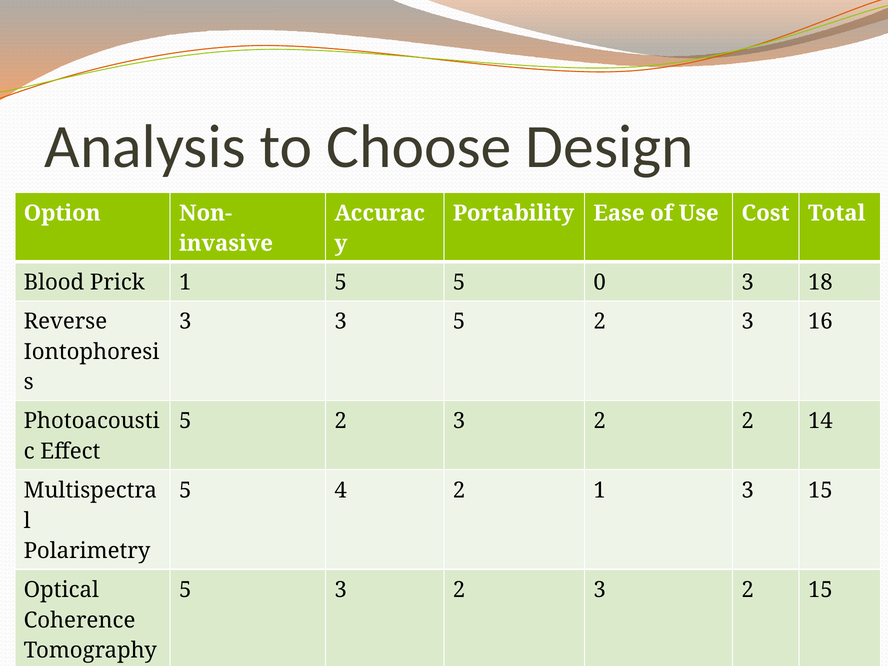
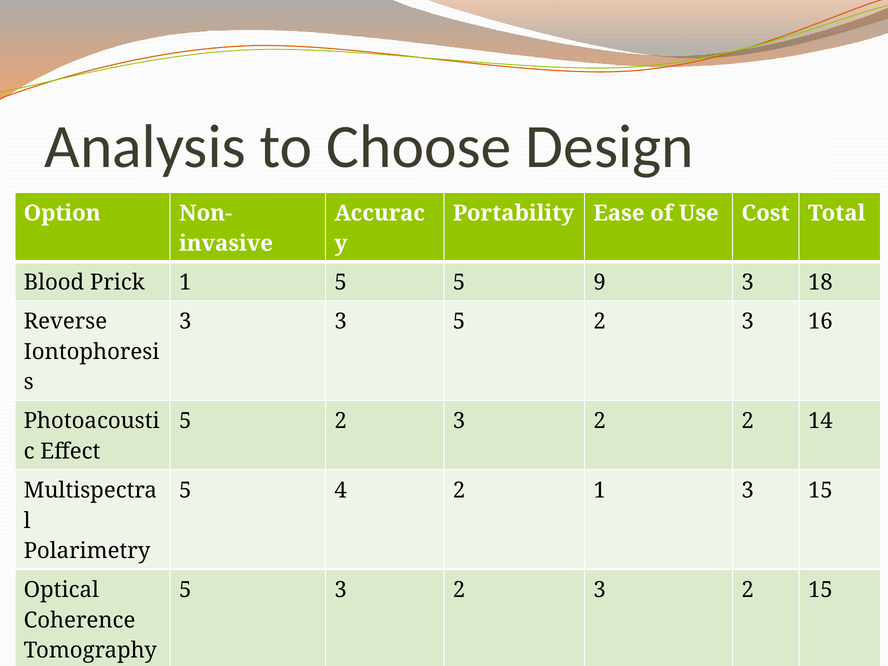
0: 0 -> 9
